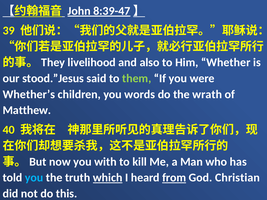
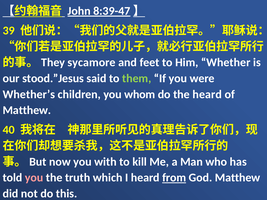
livelihood: livelihood -> sycamore
also: also -> feet
words: words -> whom
the wrath: wrath -> heard
you at (34, 178) colour: light blue -> pink
which underline: present -> none
God Christian: Christian -> Matthew
